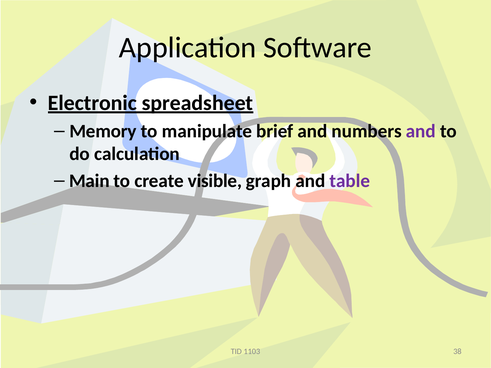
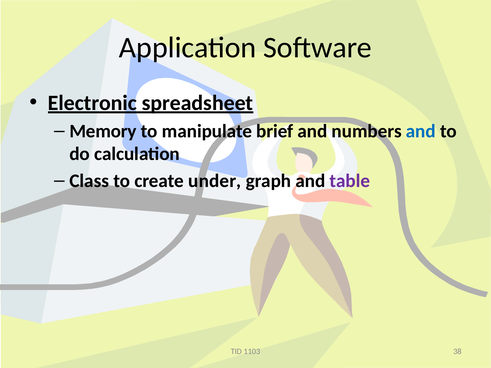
and at (421, 131) colour: purple -> blue
Main: Main -> Class
visible: visible -> under
